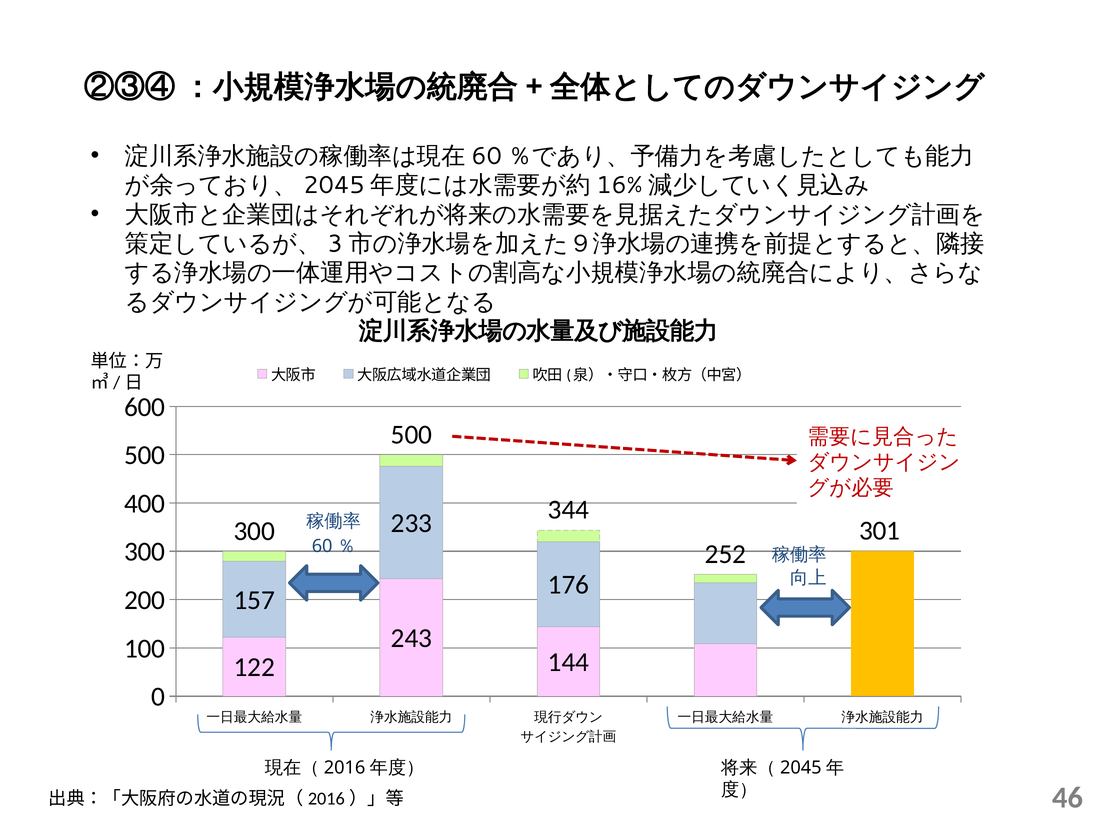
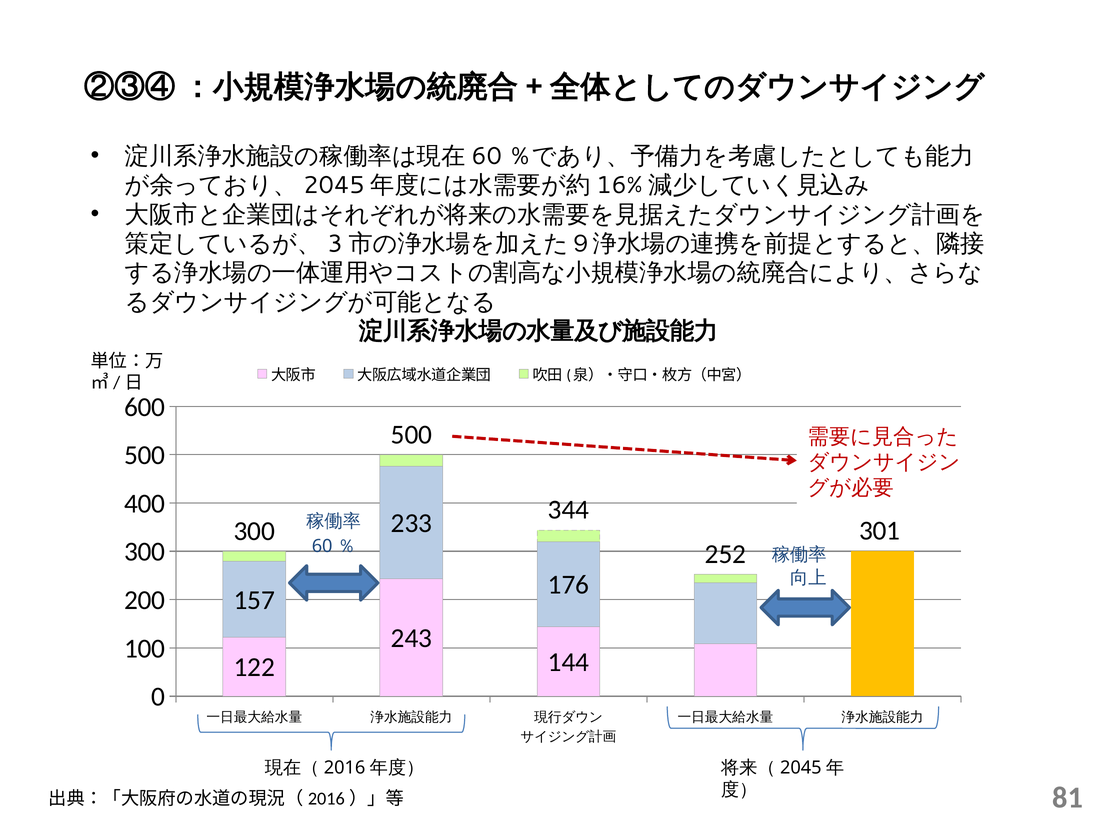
46: 46 -> 81
